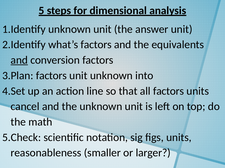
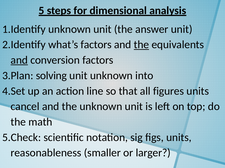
the at (141, 45) underline: none -> present
factors at (51, 76): factors -> solving
all factors: factors -> figures
